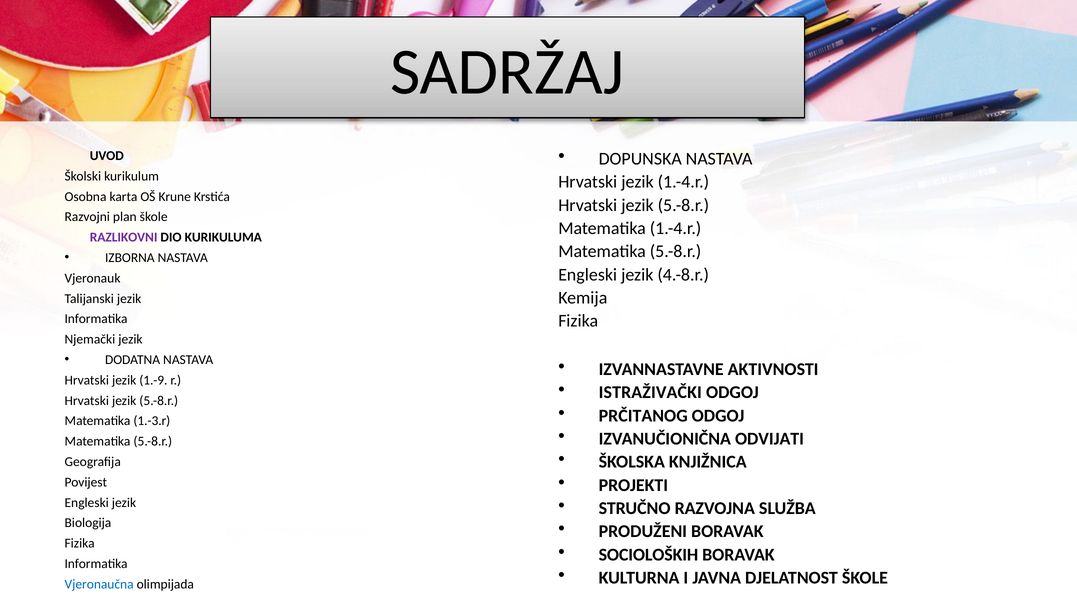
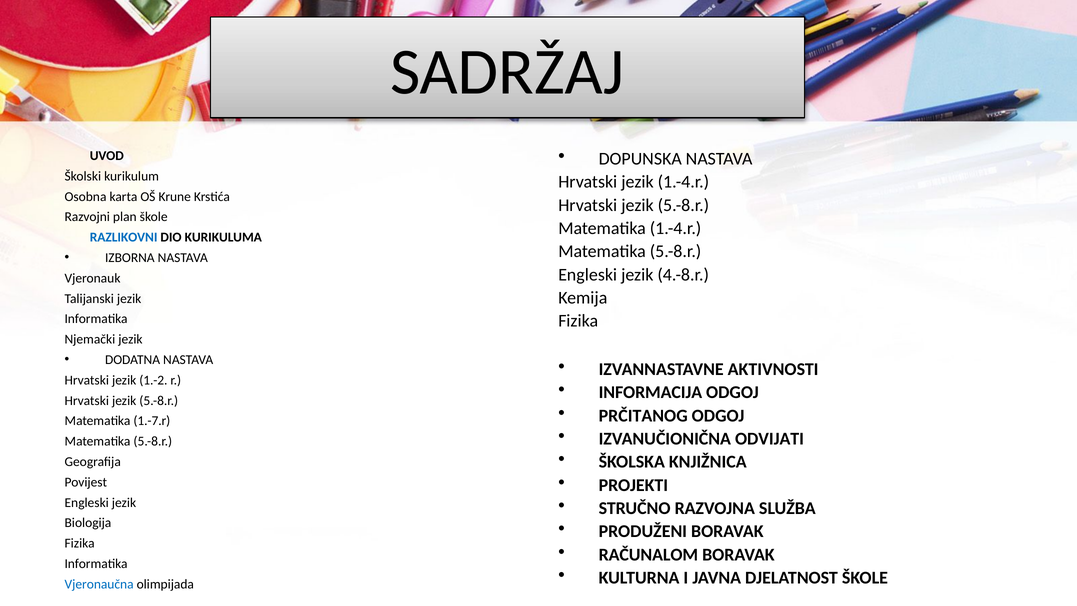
RAZLIKOVNI colour: purple -> blue
1.-9: 1.-9 -> 1.-2
ISTRAŽIVAČKI: ISTRAŽIVAČKI -> INFORMACIJA
1.-3.r: 1.-3.r -> 1.-7.r
SOCIOLOŠKIH: SOCIOLOŠKIH -> RAČUNALOM
